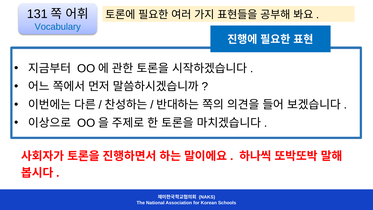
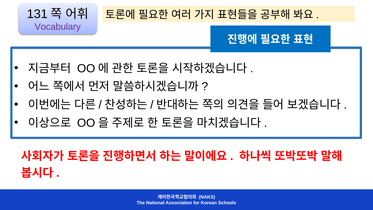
Vocabulary colour: blue -> purple
